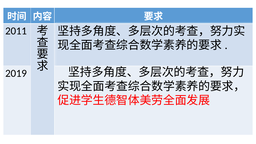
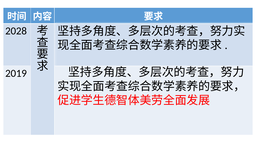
2011: 2011 -> 2028
